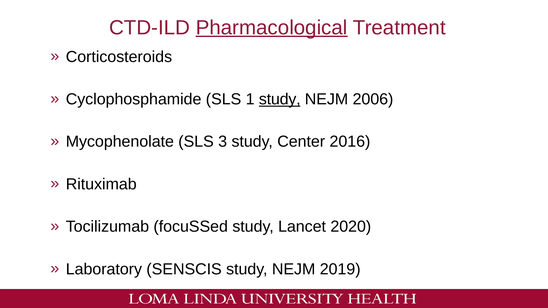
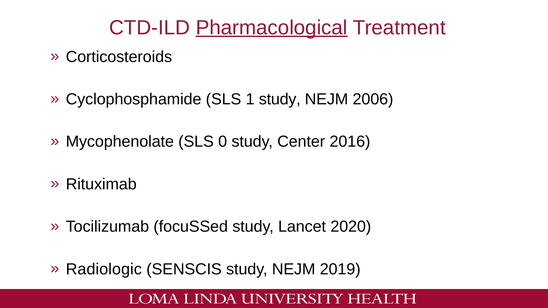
study at (280, 99) underline: present -> none
3: 3 -> 0
Laboratory: Laboratory -> Radiologic
